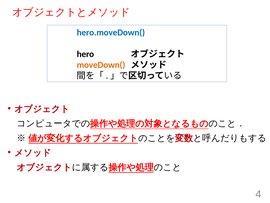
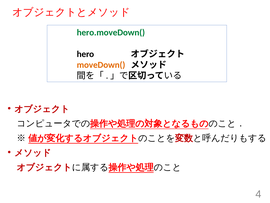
hero.moveDown( colour: blue -> green
